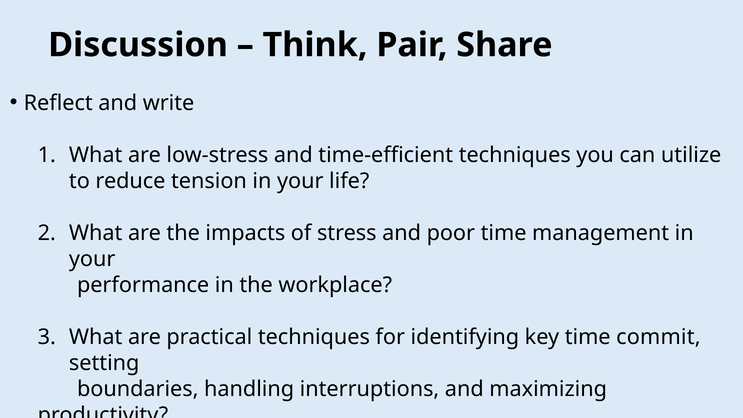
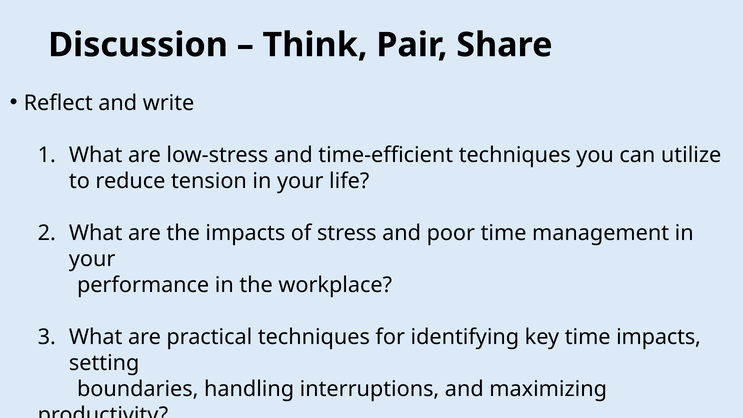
time commit: commit -> impacts
